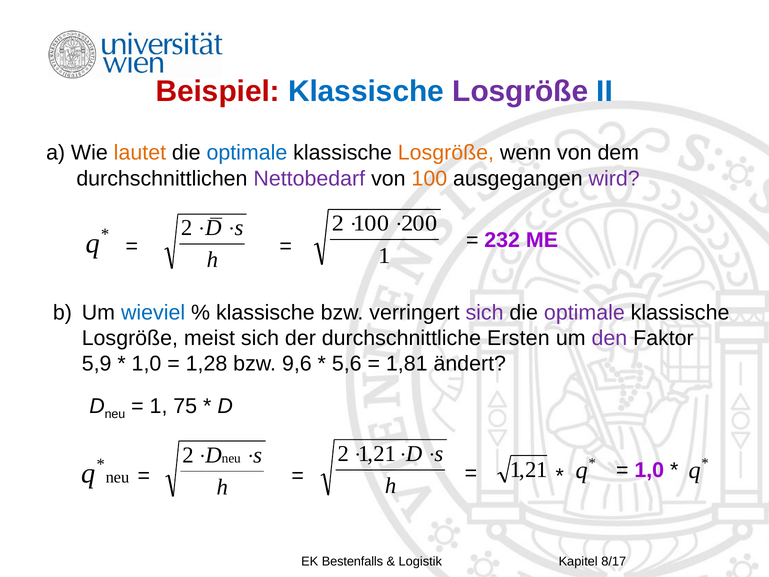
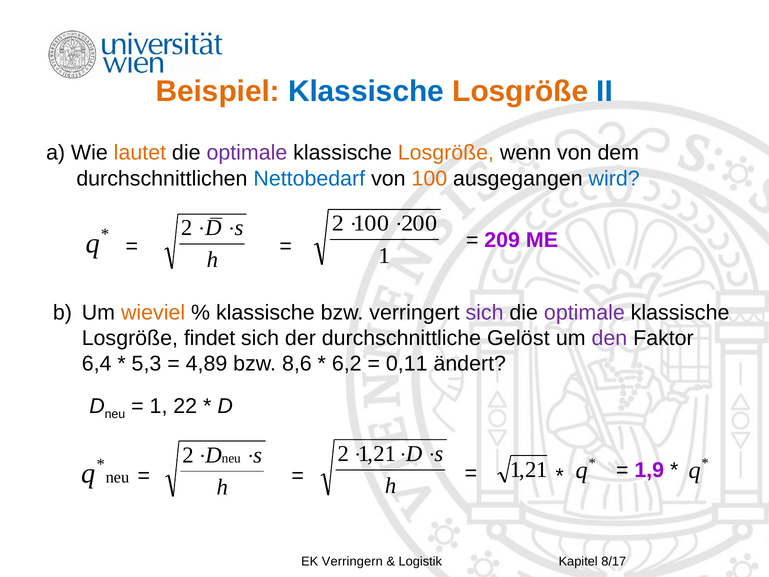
Beispiel colour: red -> orange
Losgröße at (520, 91) colour: purple -> orange
optimale at (247, 153) colour: blue -> purple
Nettobedarf colour: purple -> blue
wird colour: purple -> blue
232: 232 -> 209
wieviel colour: blue -> orange
meist: meist -> findet
Ersten: Ersten -> Gelöst
5,9: 5,9 -> 6,4
1,0 at (146, 364): 1,0 -> 5,3
1,28: 1,28 -> 4,89
9,6: 9,6 -> 8,6
5,6: 5,6 -> 6,2
1,81: 1,81 -> 0,11
75: 75 -> 22
1,0 at (649, 470): 1,0 -> 1,9
Bestenfalls: Bestenfalls -> Verringern
